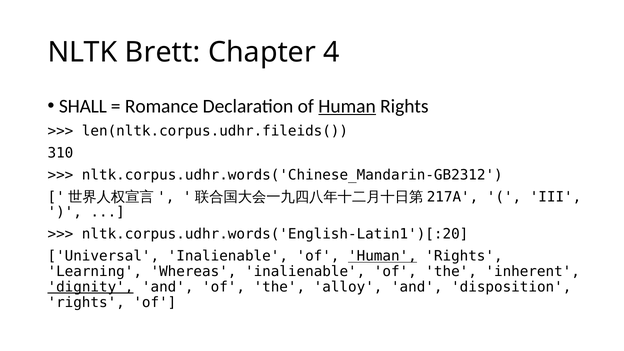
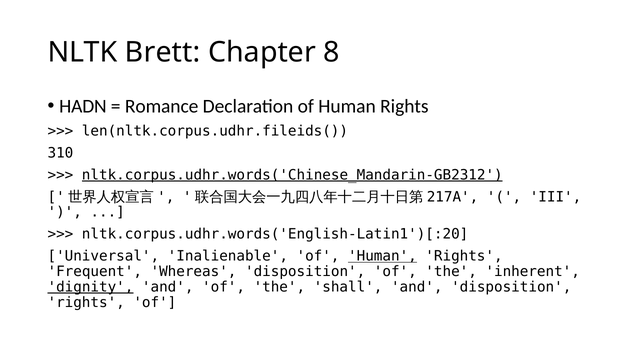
4: 4 -> 8
SHALL: SHALL -> HADN
Human at (347, 106) underline: present -> none
nltk.corpus.udhr.words('Chinese_Mandarin-GB2312 underline: none -> present
Learning: Learning -> Frequent
Whereas inalienable: inalienable -> disposition
alloy: alloy -> shall
